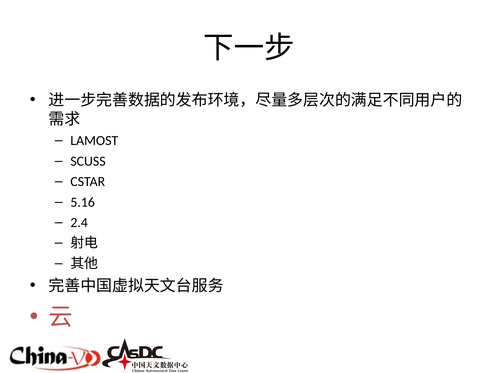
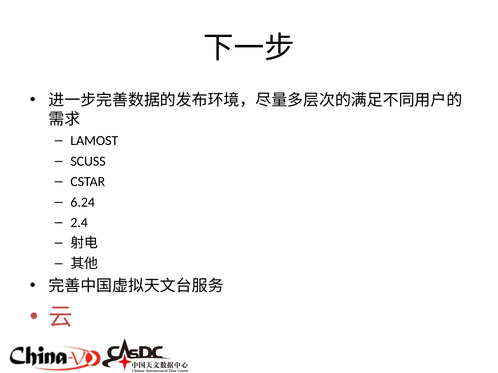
5.16: 5.16 -> 6.24
